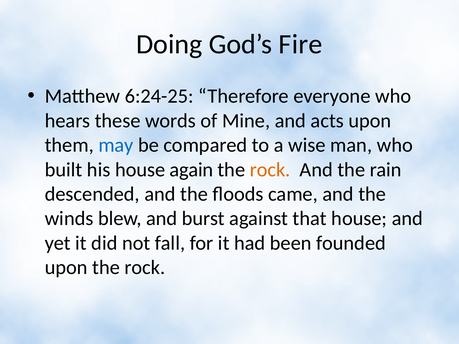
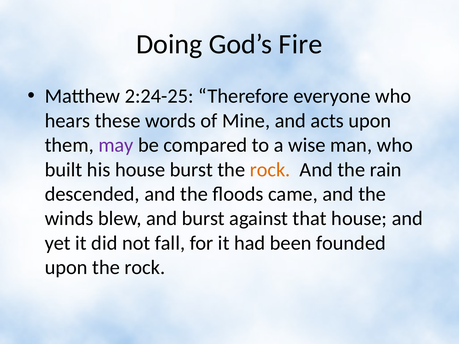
6:24-25: 6:24-25 -> 2:24-25
may colour: blue -> purple
house again: again -> burst
